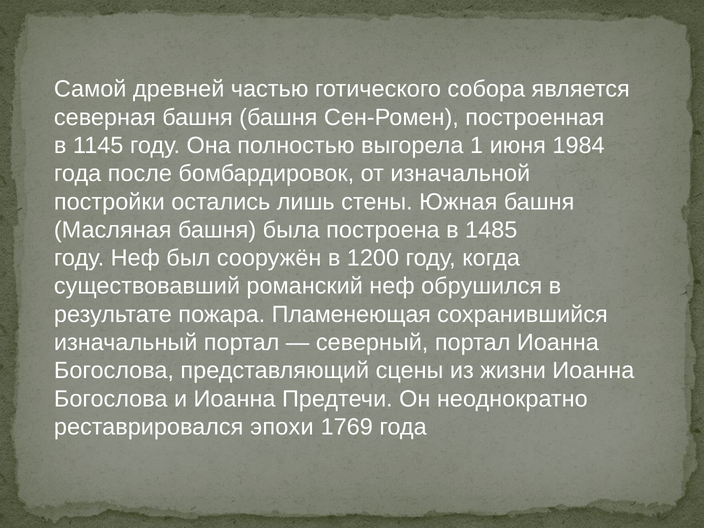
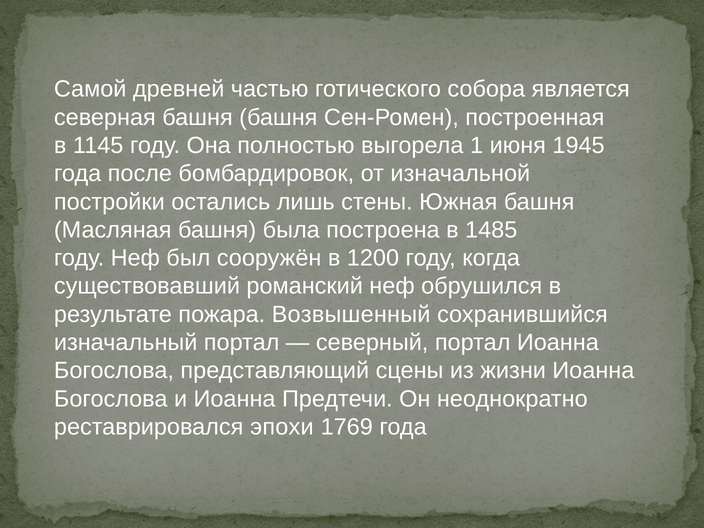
1984: 1984 -> 1945
Пламенеющая: Пламенеющая -> Возвышенный
